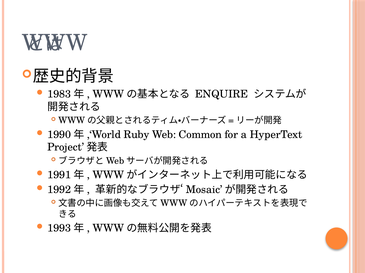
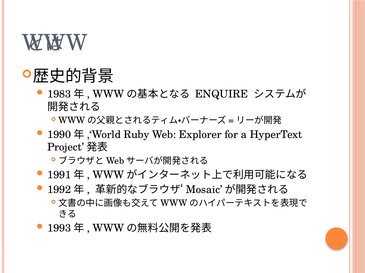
Common: Common -> Explorer
